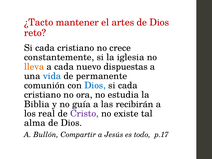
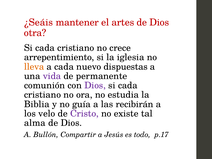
¿Tacto: ¿Tacto -> ¿Seáis
reto: reto -> otra
constantemente: constantemente -> arrepentimiento
vida colour: blue -> purple
Dios at (95, 85) colour: blue -> purple
real: real -> velo
